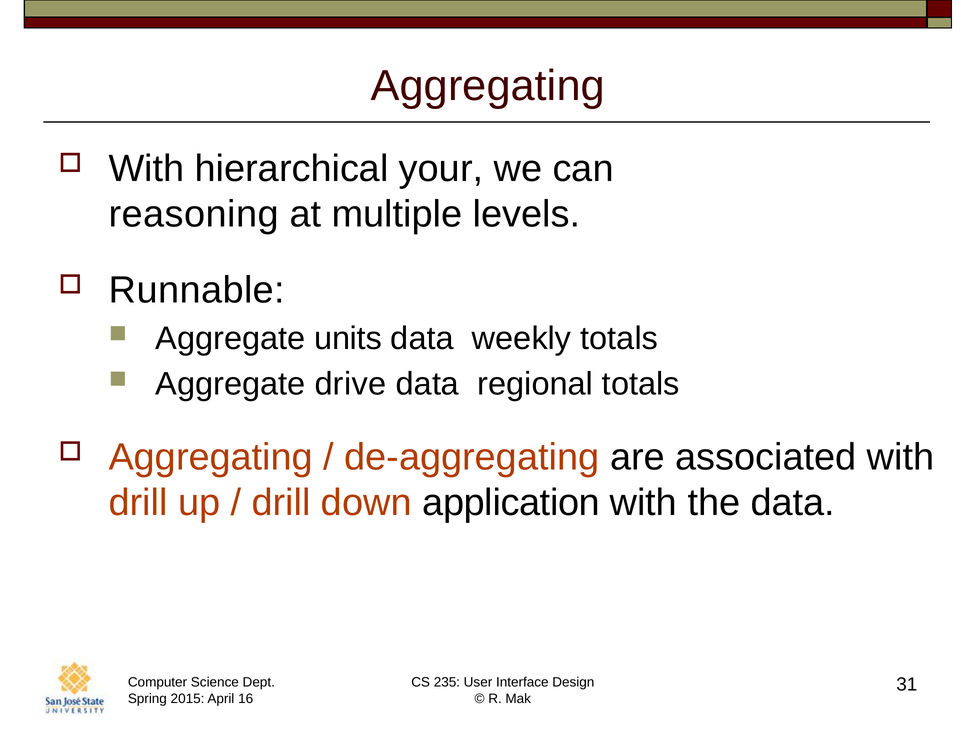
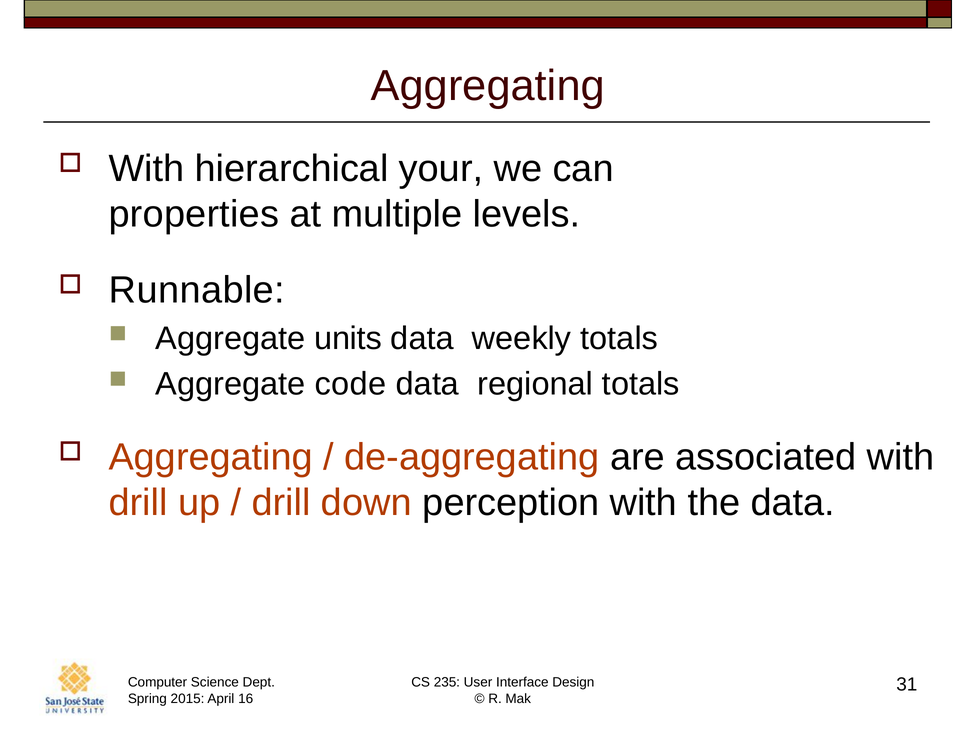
reasoning: reasoning -> properties
drive: drive -> code
application: application -> perception
